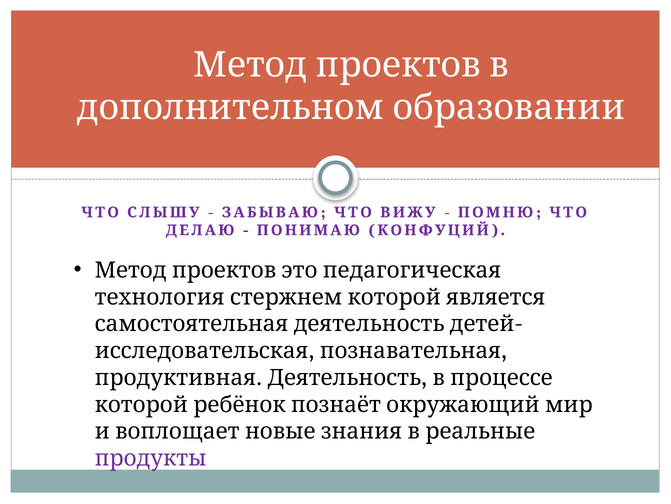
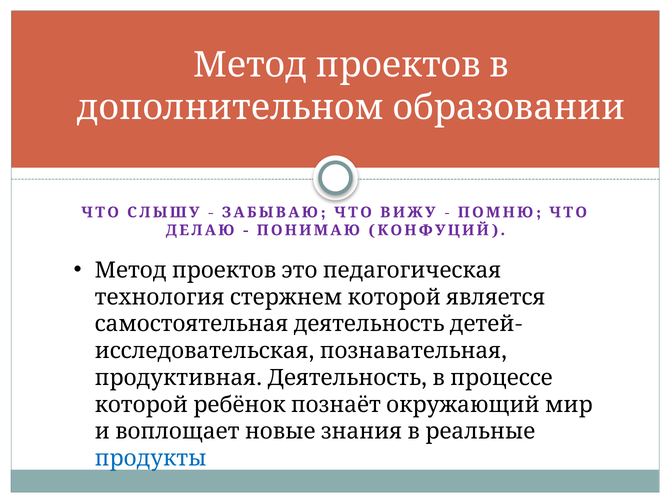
продукты colour: purple -> blue
